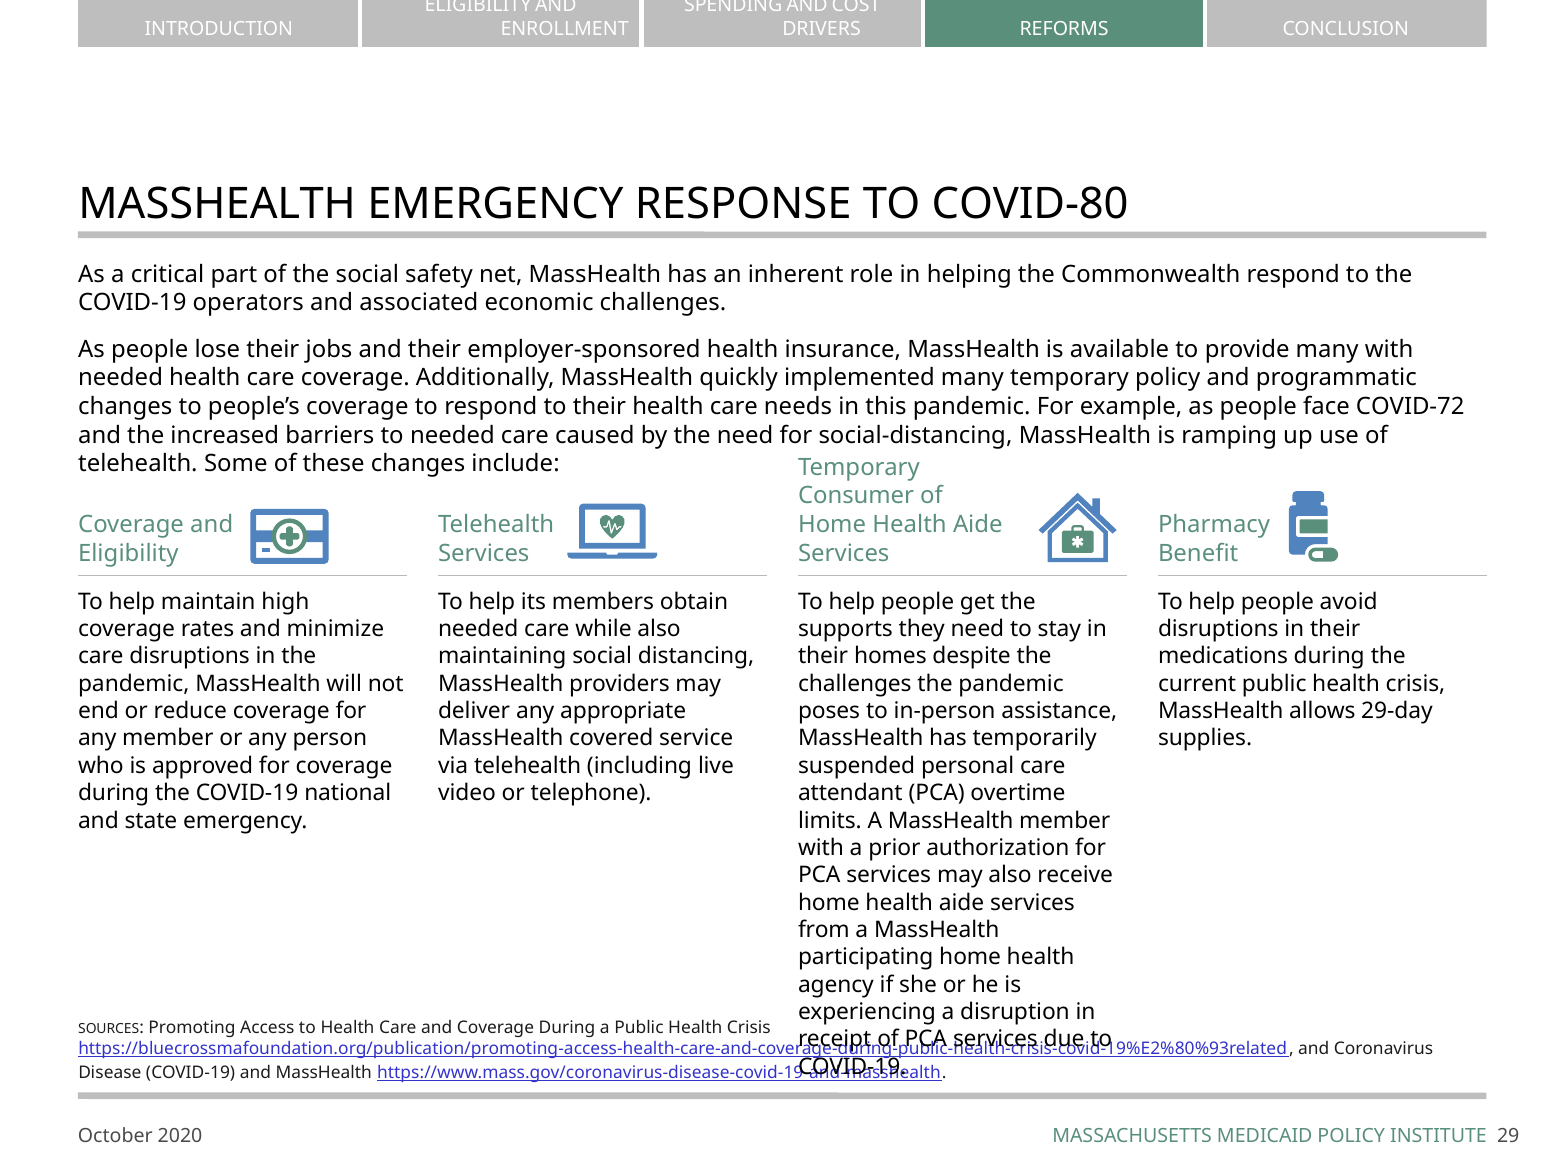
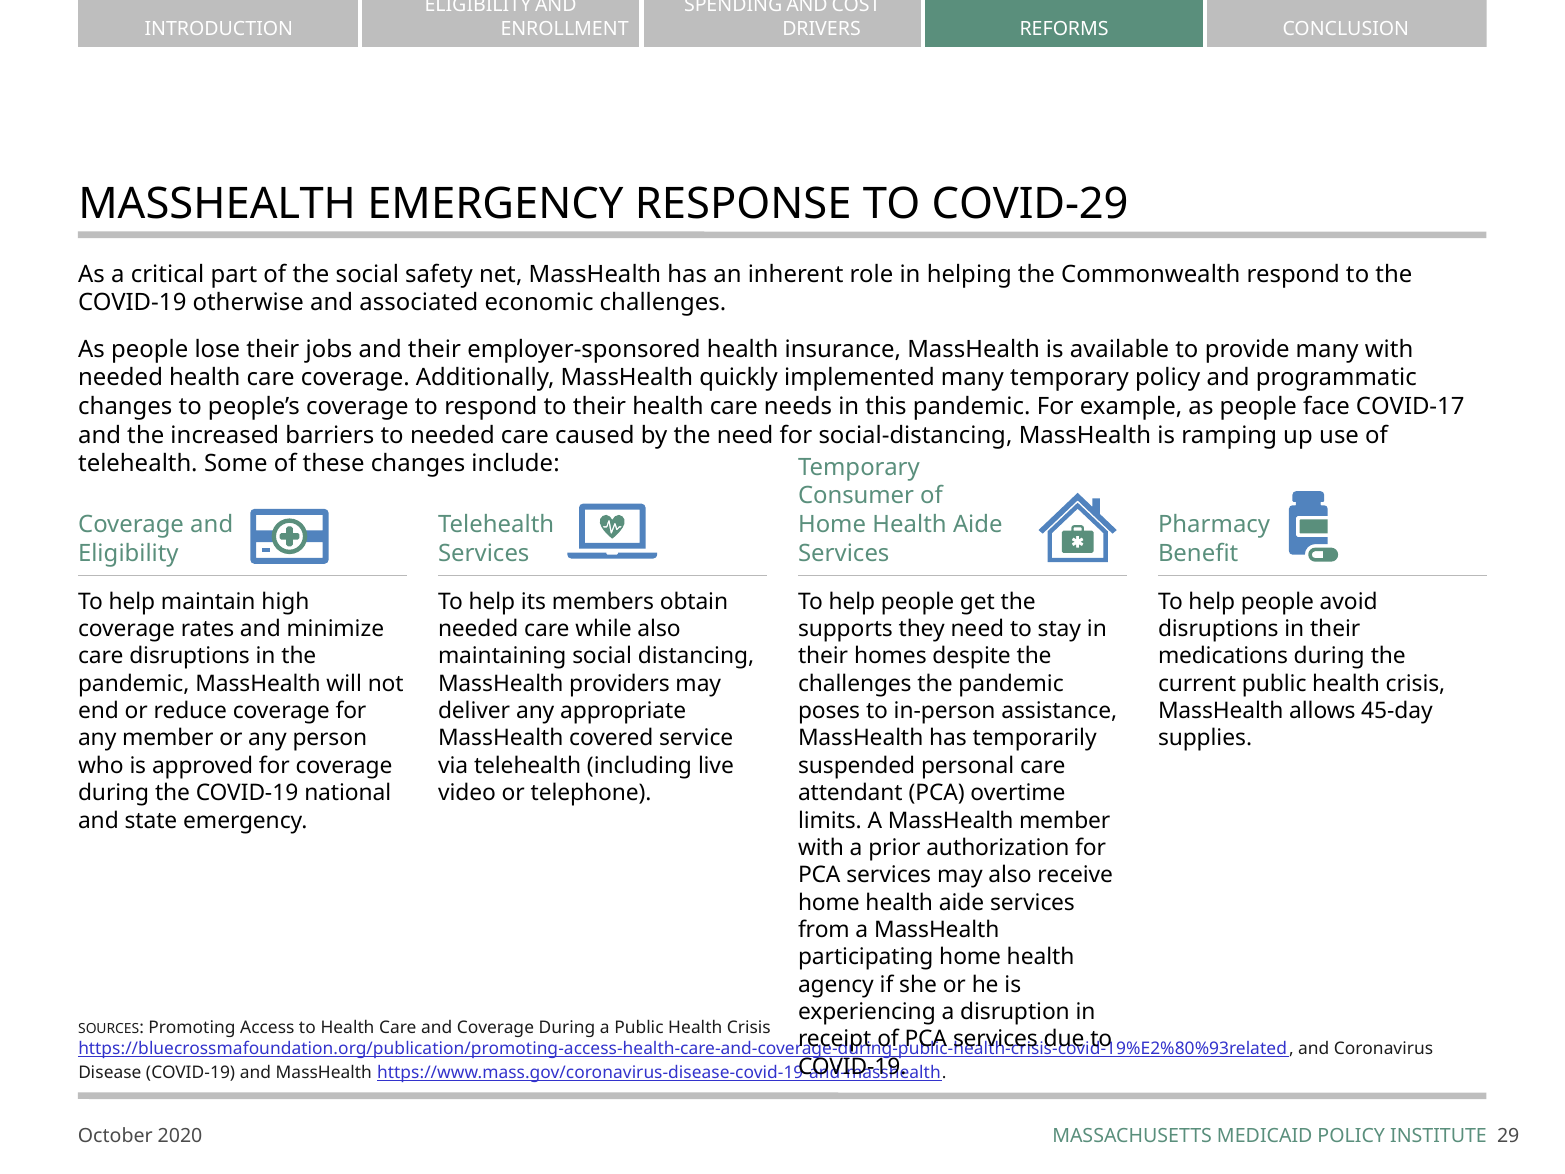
COVID-80: COVID-80 -> COVID-29
operators: operators -> otherwise
COVID-72: COVID-72 -> COVID-17
29-day: 29-day -> 45-day
